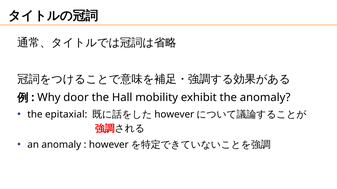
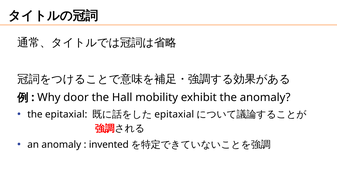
however at (174, 115): however -> epitaxial
however at (109, 145): however -> invented
